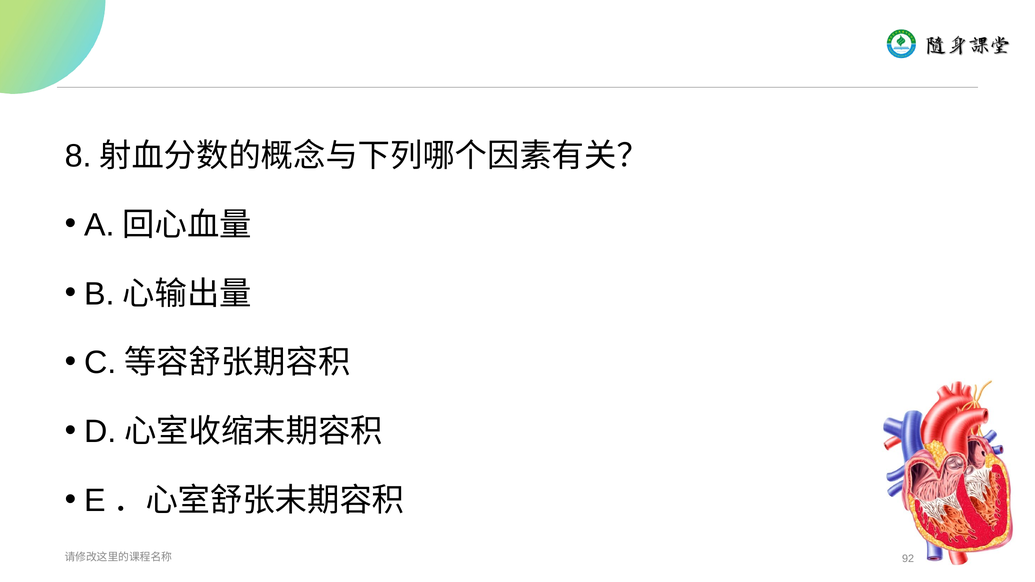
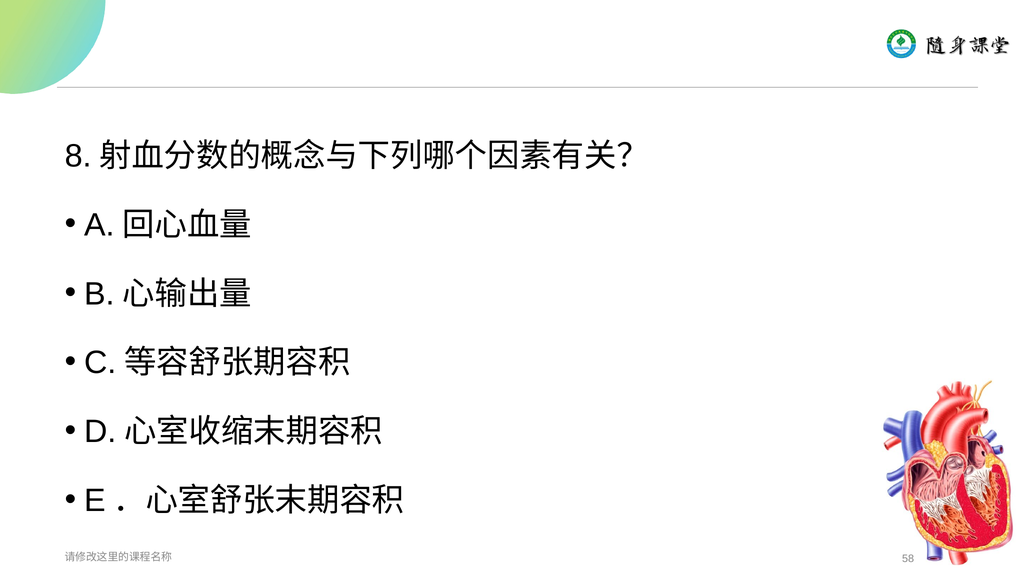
92: 92 -> 58
